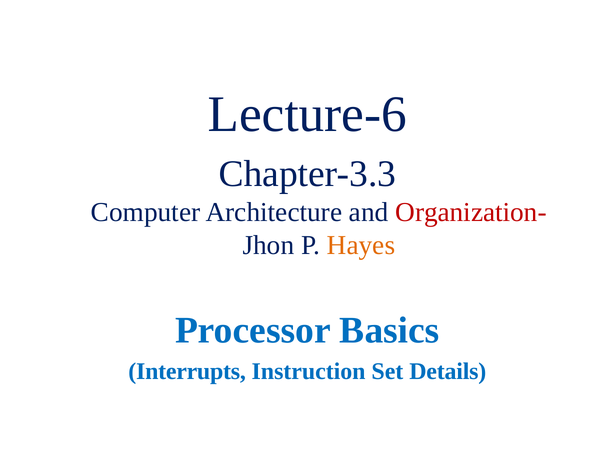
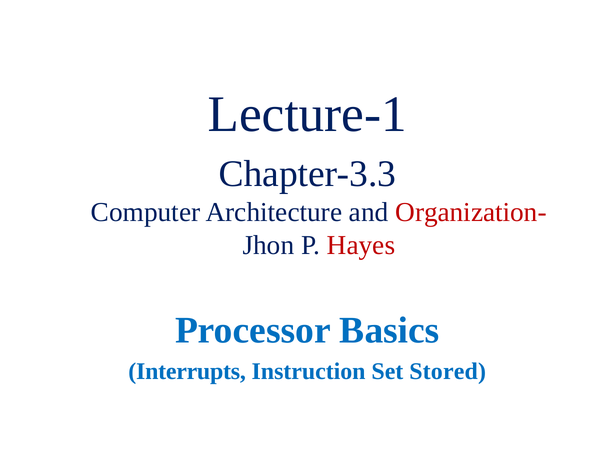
Lecture-6: Lecture-6 -> Lecture-1
Hayes colour: orange -> red
Details: Details -> Stored
